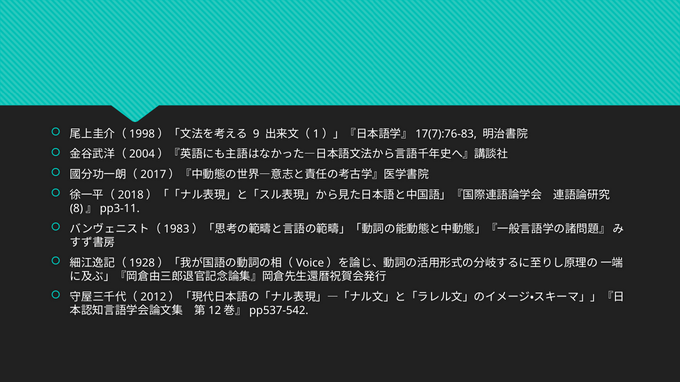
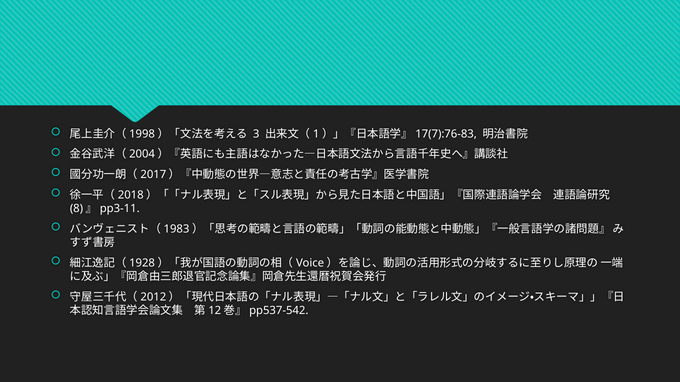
9: 9 -> 3
